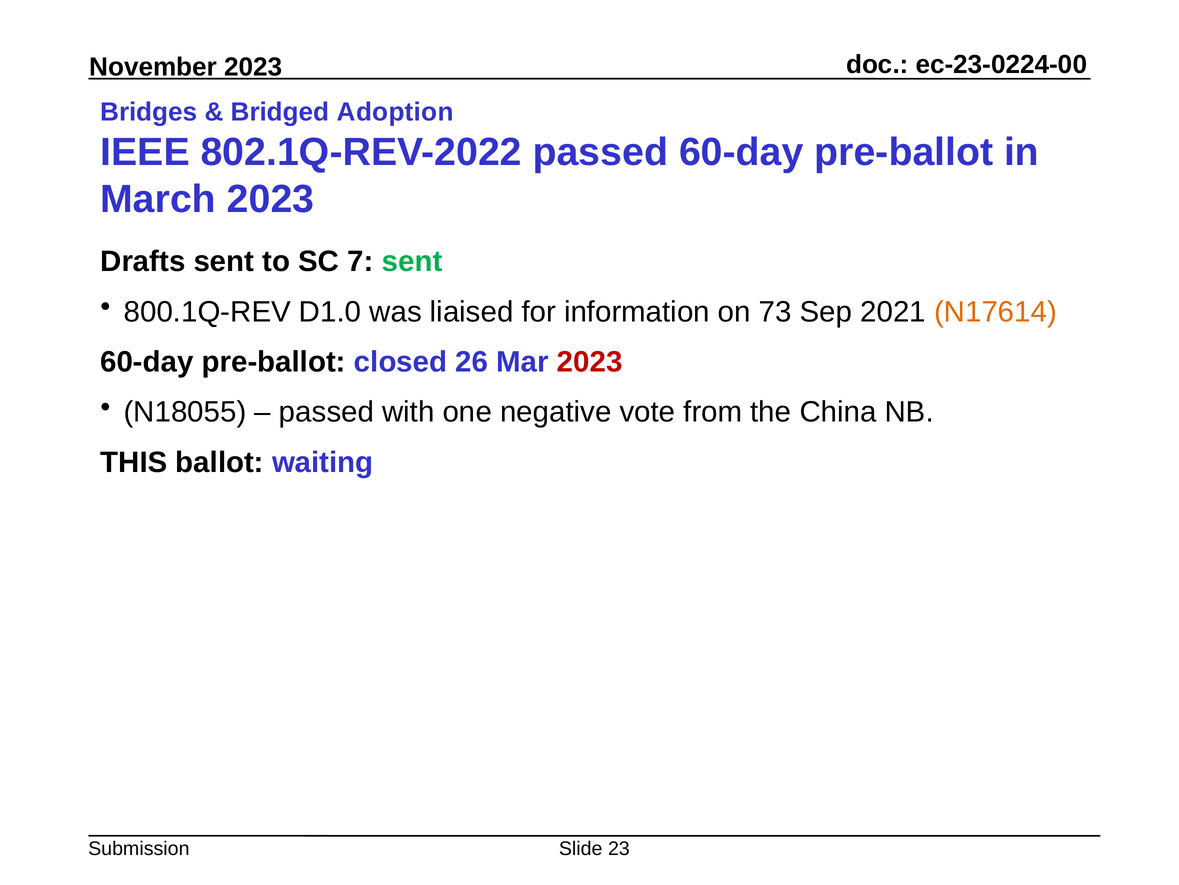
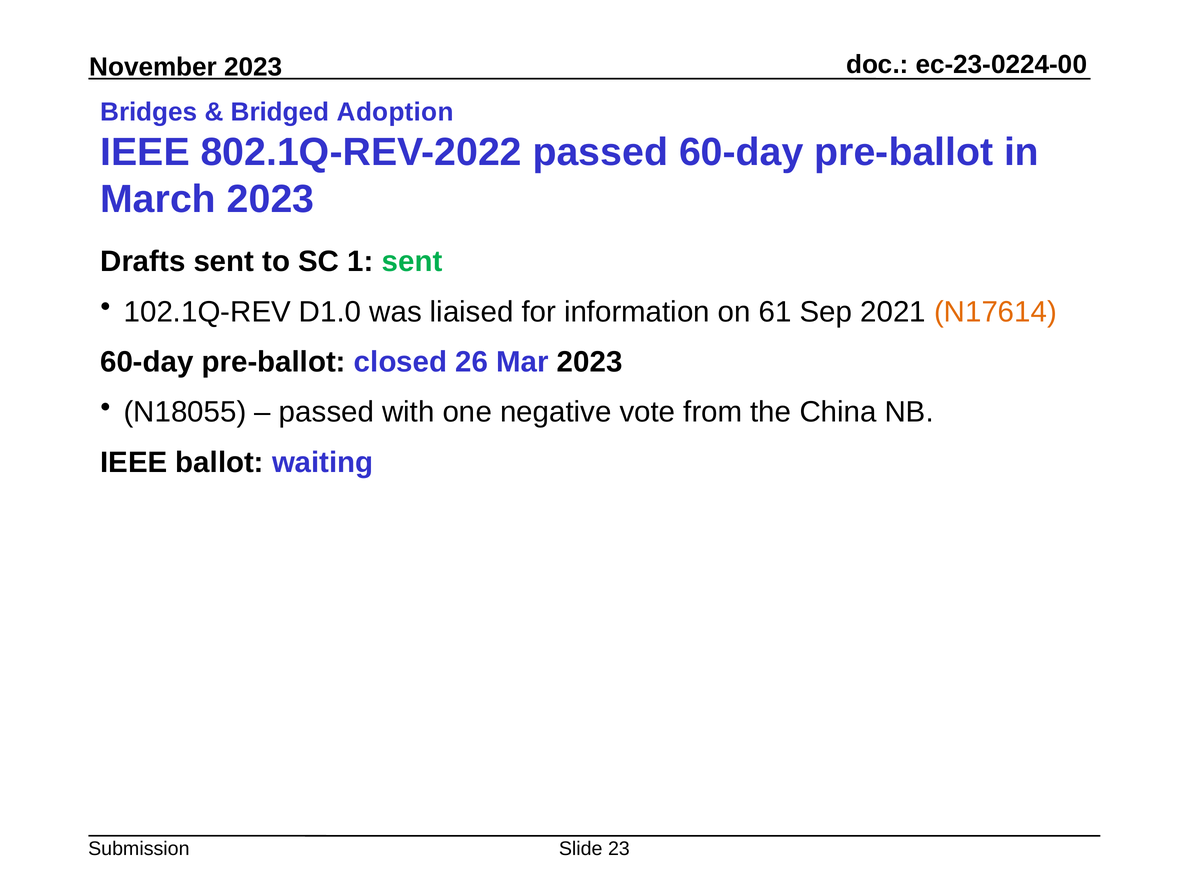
7: 7 -> 1
800.1Q-REV: 800.1Q-REV -> 102.1Q-REV
73: 73 -> 61
2023 at (590, 362) colour: red -> black
THIS at (134, 462): THIS -> IEEE
